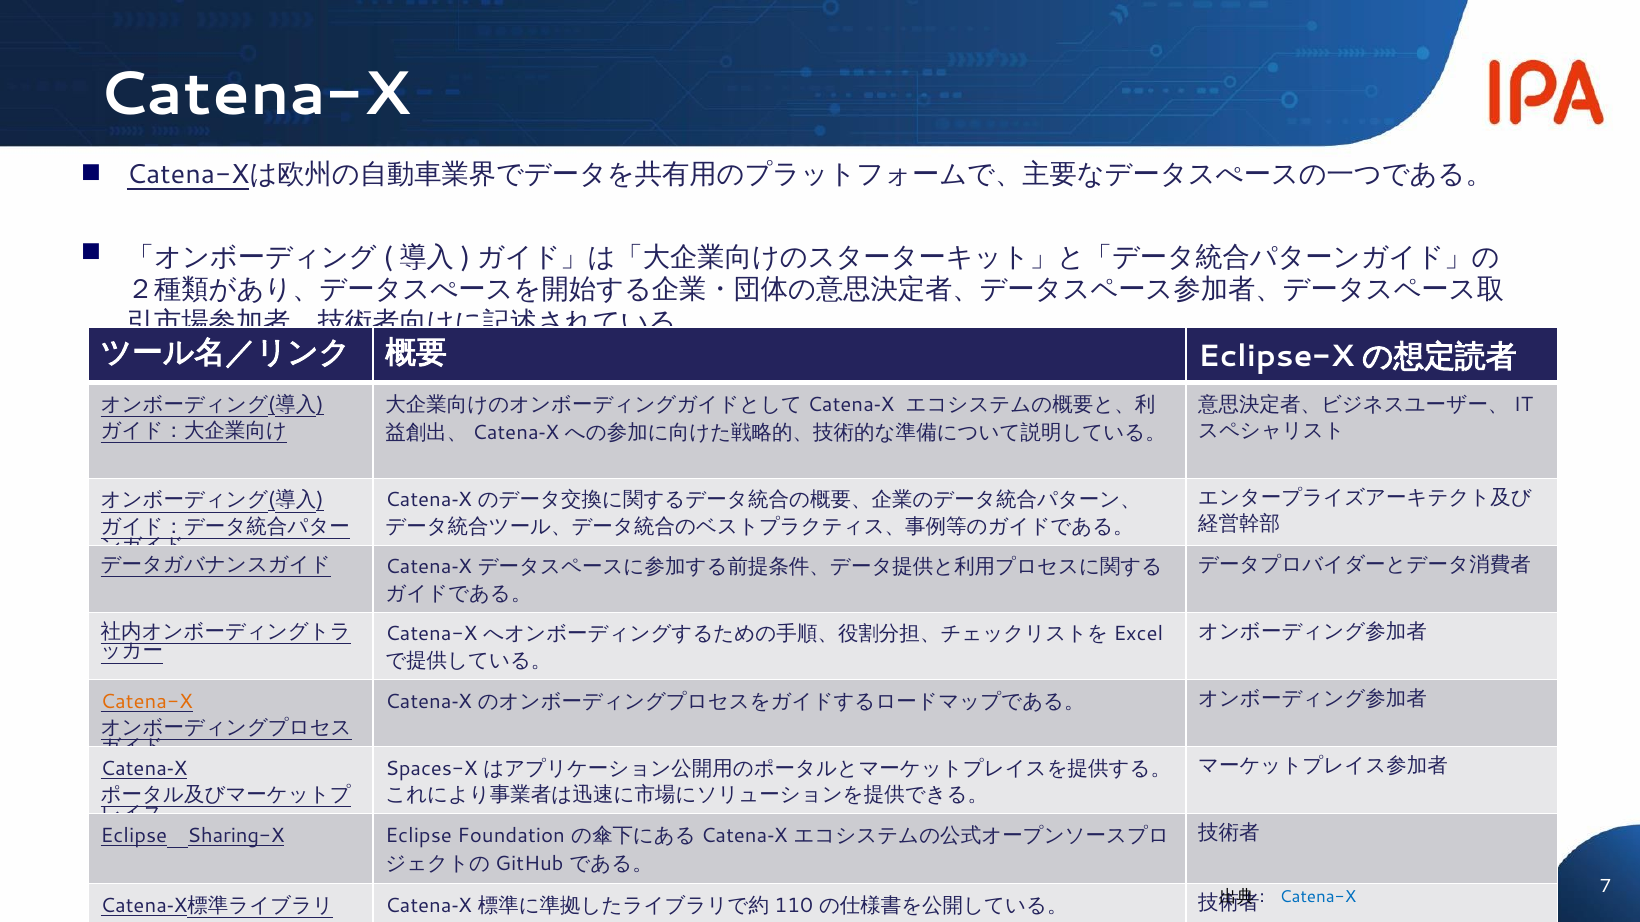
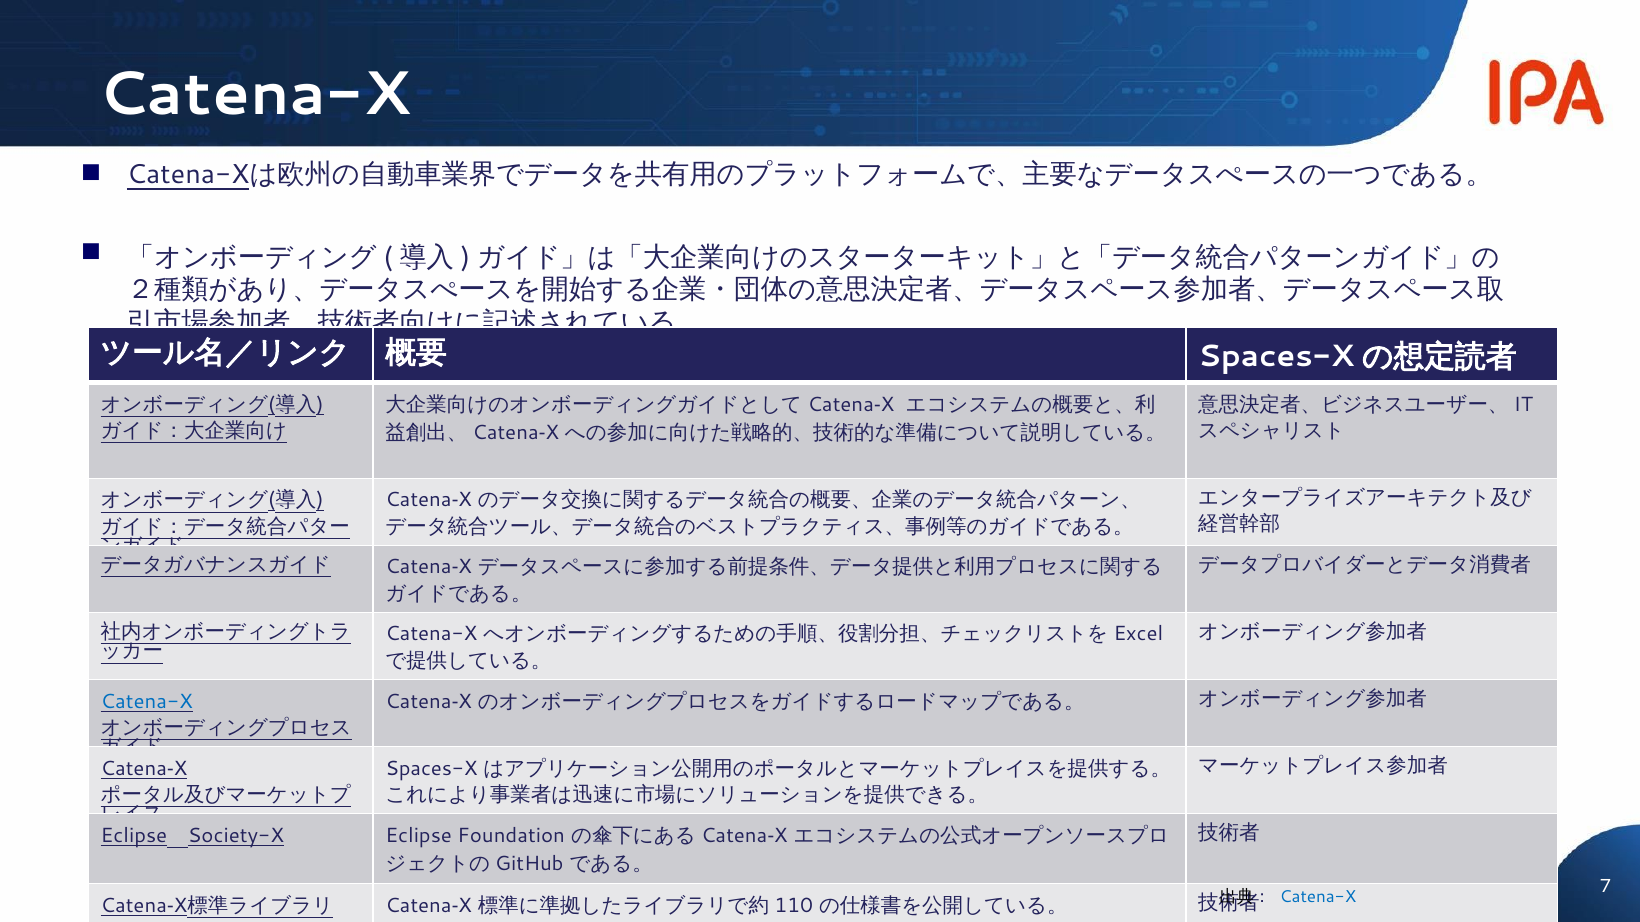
Eclipse-X at (1276, 357): Eclipse-X -> Spaces-X
Catena-X at (147, 702) colour: orange -> blue
Sharing-X: Sharing-X -> Society-X
